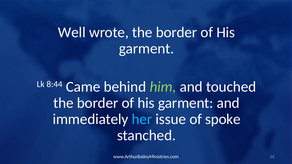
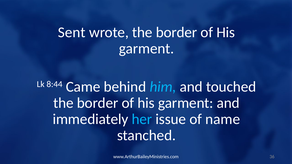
Well: Well -> Sent
him colour: light green -> light blue
spoke: spoke -> name
